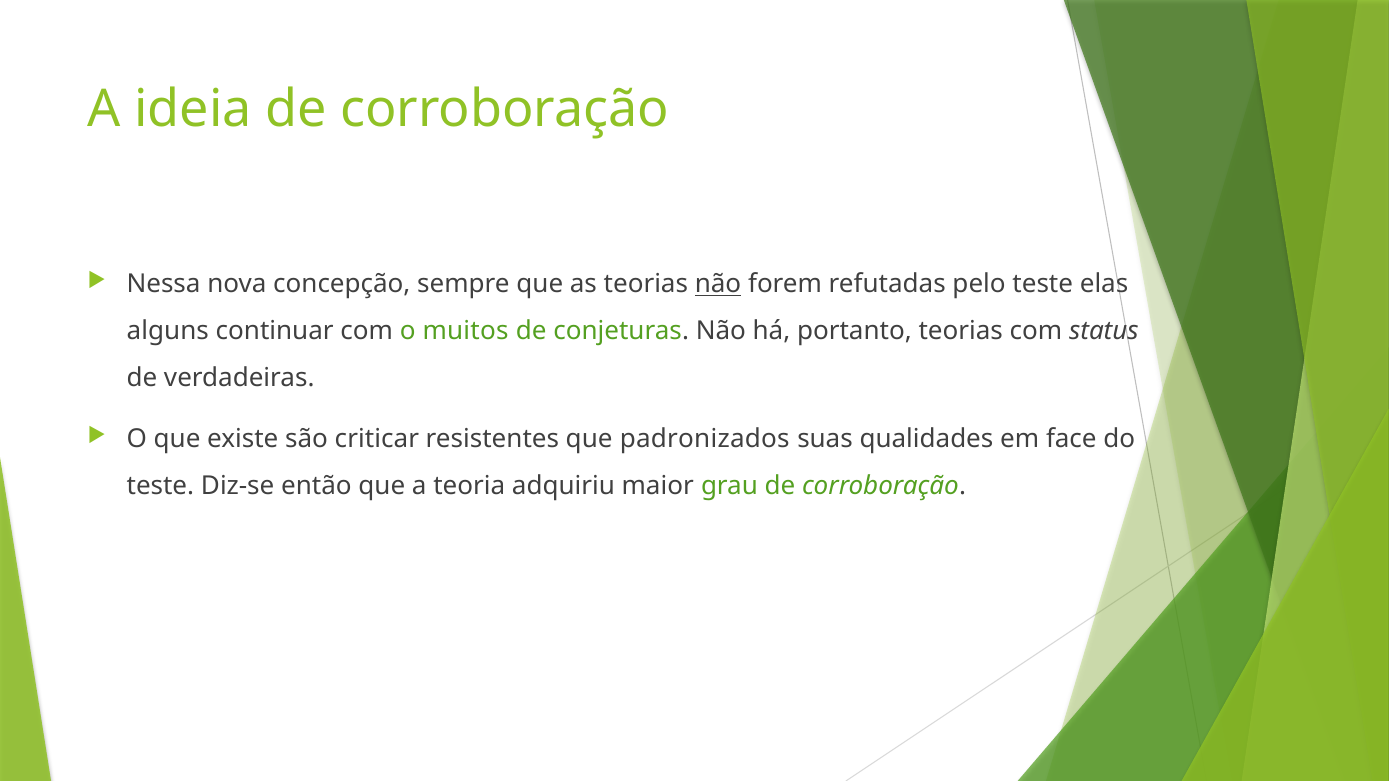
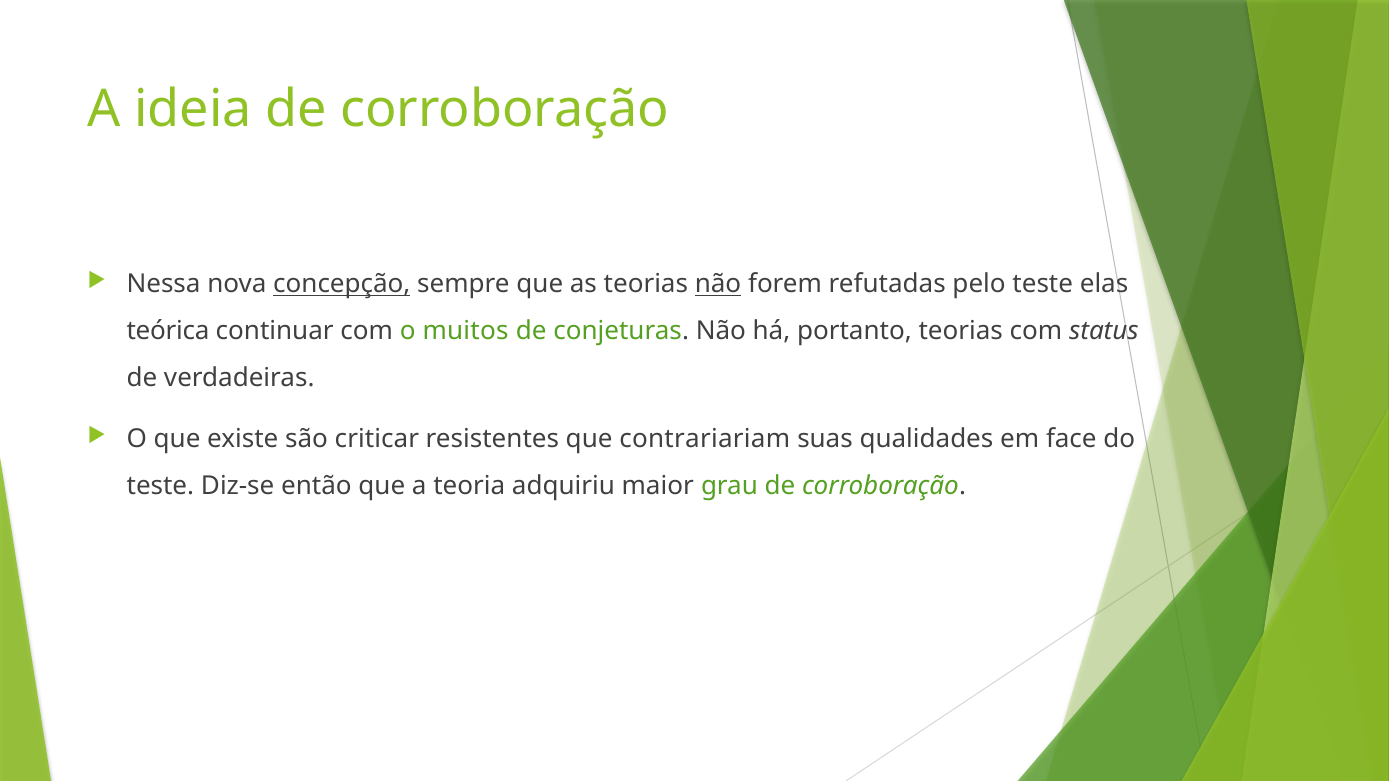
concepção underline: none -> present
alguns: alguns -> teórica
padronizados: padronizados -> contrariariam
